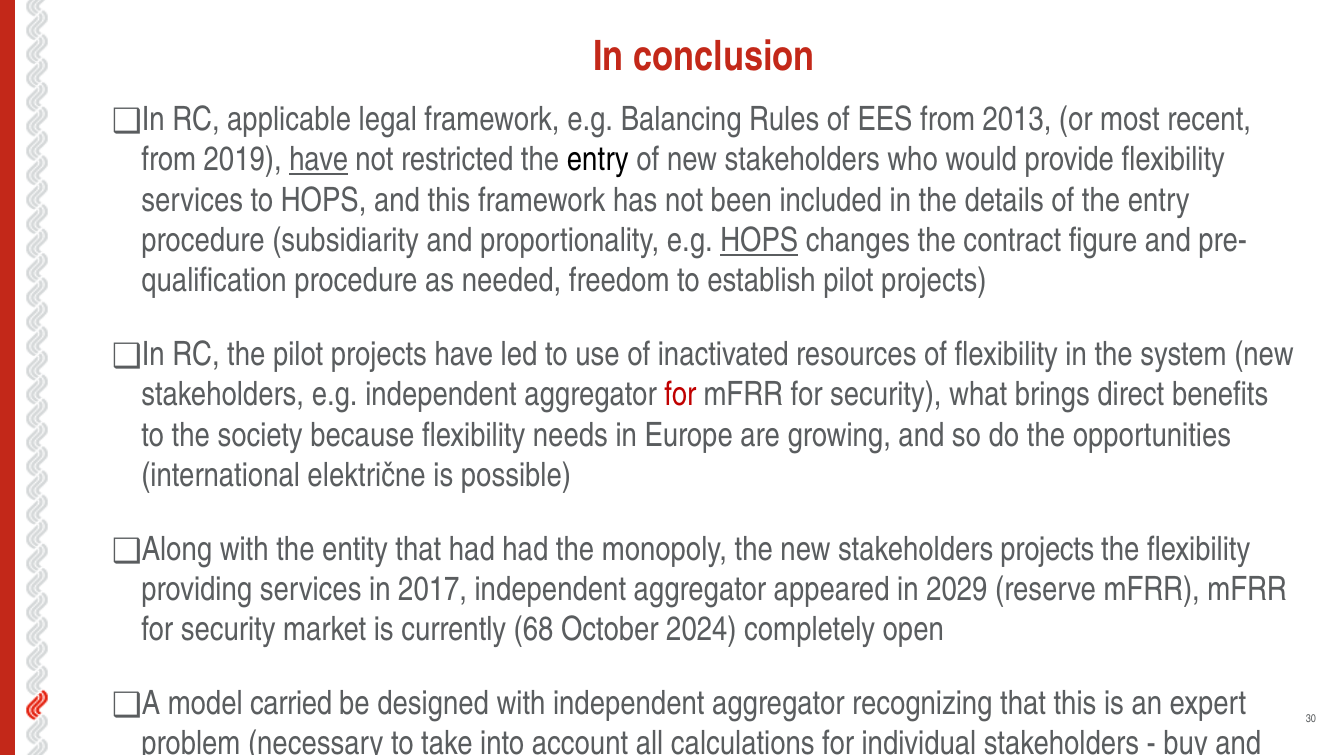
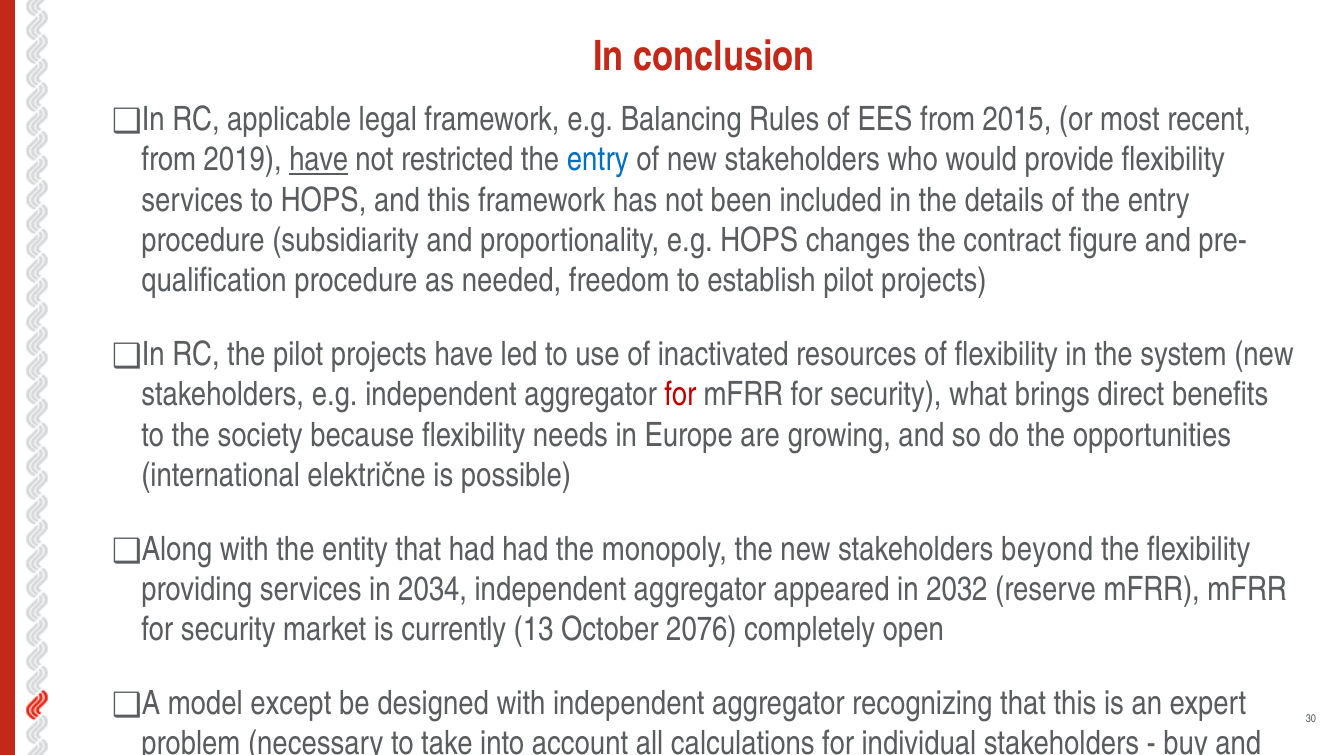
2013: 2013 -> 2015
entry at (598, 160) colour: black -> blue
HOPS at (759, 240) underline: present -> none
stakeholders projects: projects -> beyond
2017: 2017 -> 2034
2029: 2029 -> 2032
68: 68 -> 13
2024: 2024 -> 2076
carried: carried -> except
